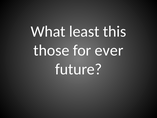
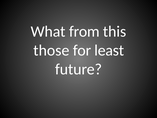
least: least -> from
ever: ever -> least
